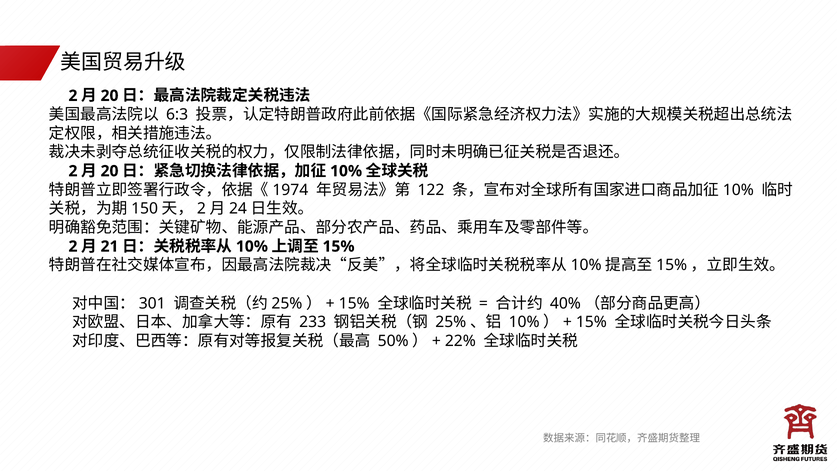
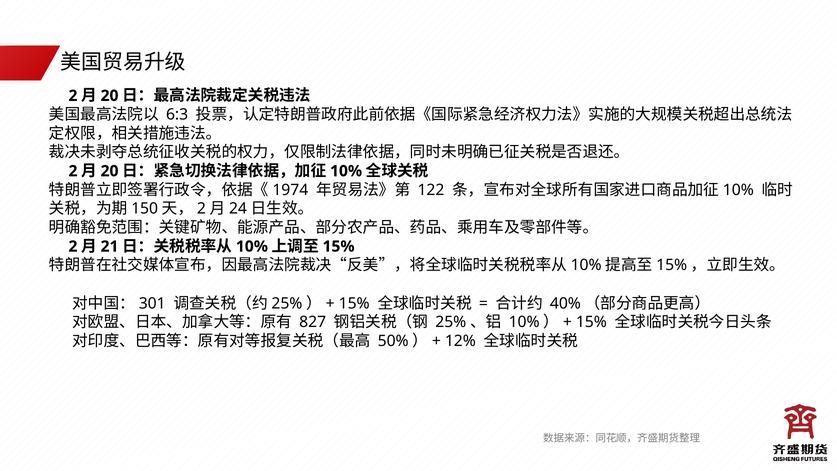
233: 233 -> 827
22%: 22% -> 12%
